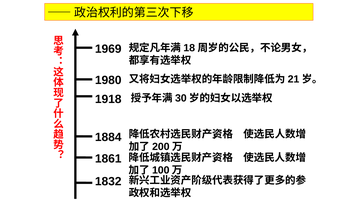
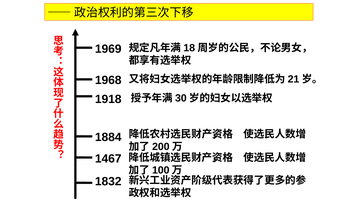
1980: 1980 -> 1968
1861: 1861 -> 1467
